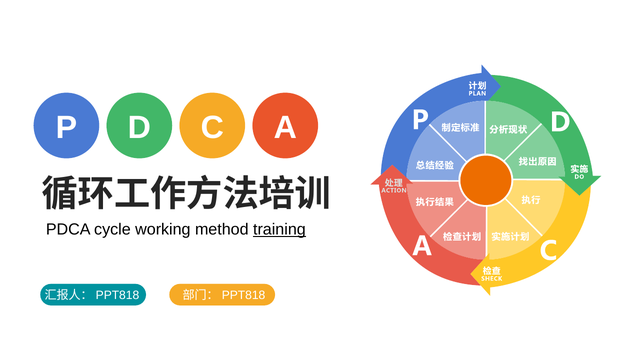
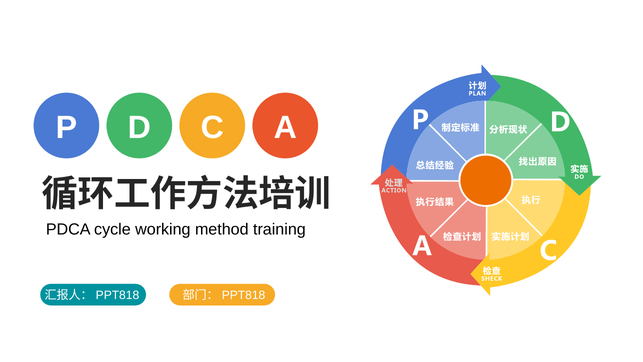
training underline: present -> none
